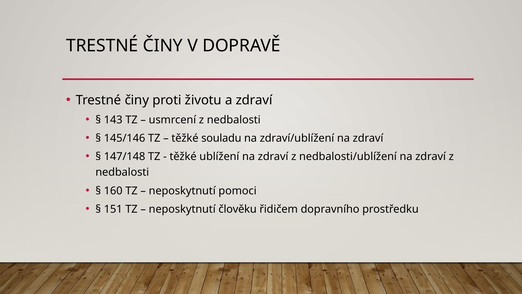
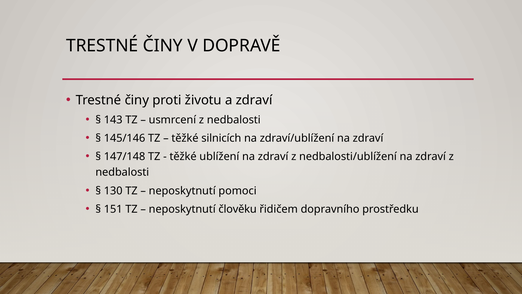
souladu: souladu -> silnicích
160: 160 -> 130
